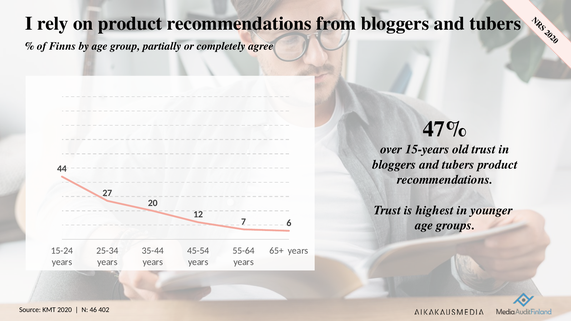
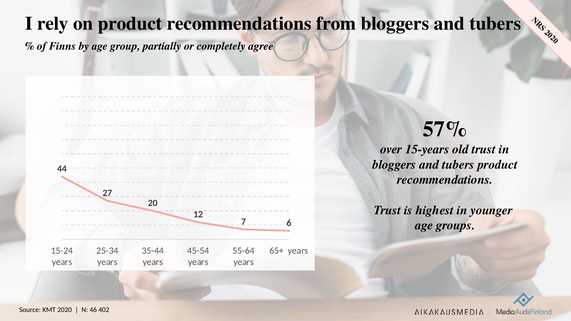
47%: 47% -> 57%
